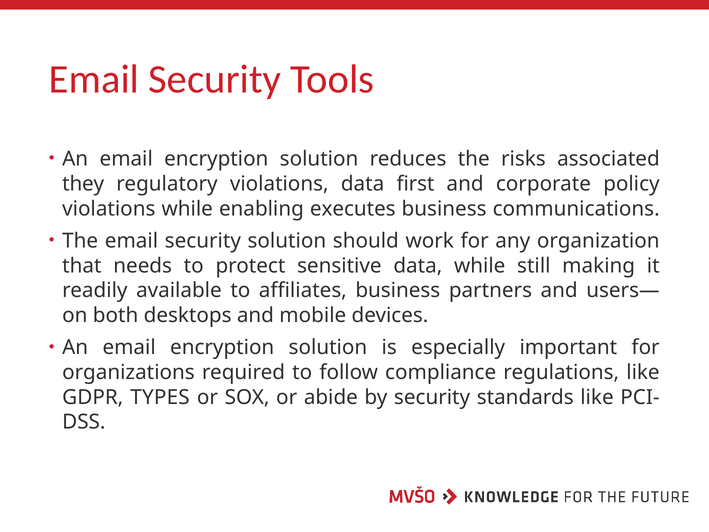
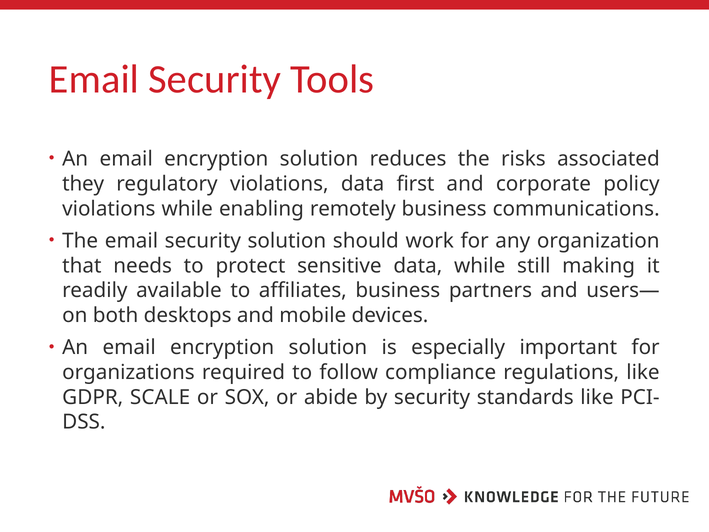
executes: executes -> remotely
TYPES: TYPES -> SCALE
